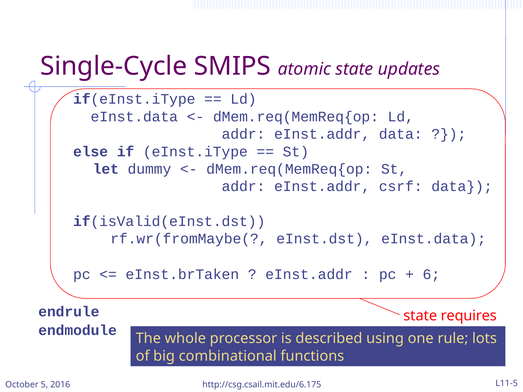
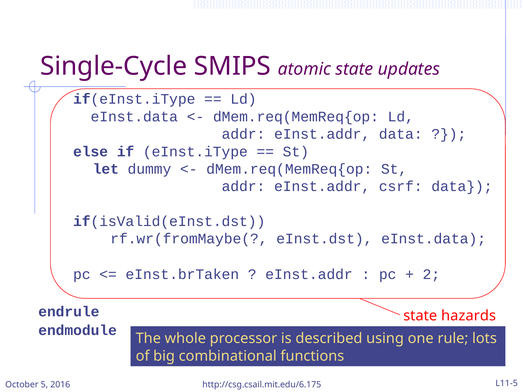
6: 6 -> 2
requires: requires -> hazards
